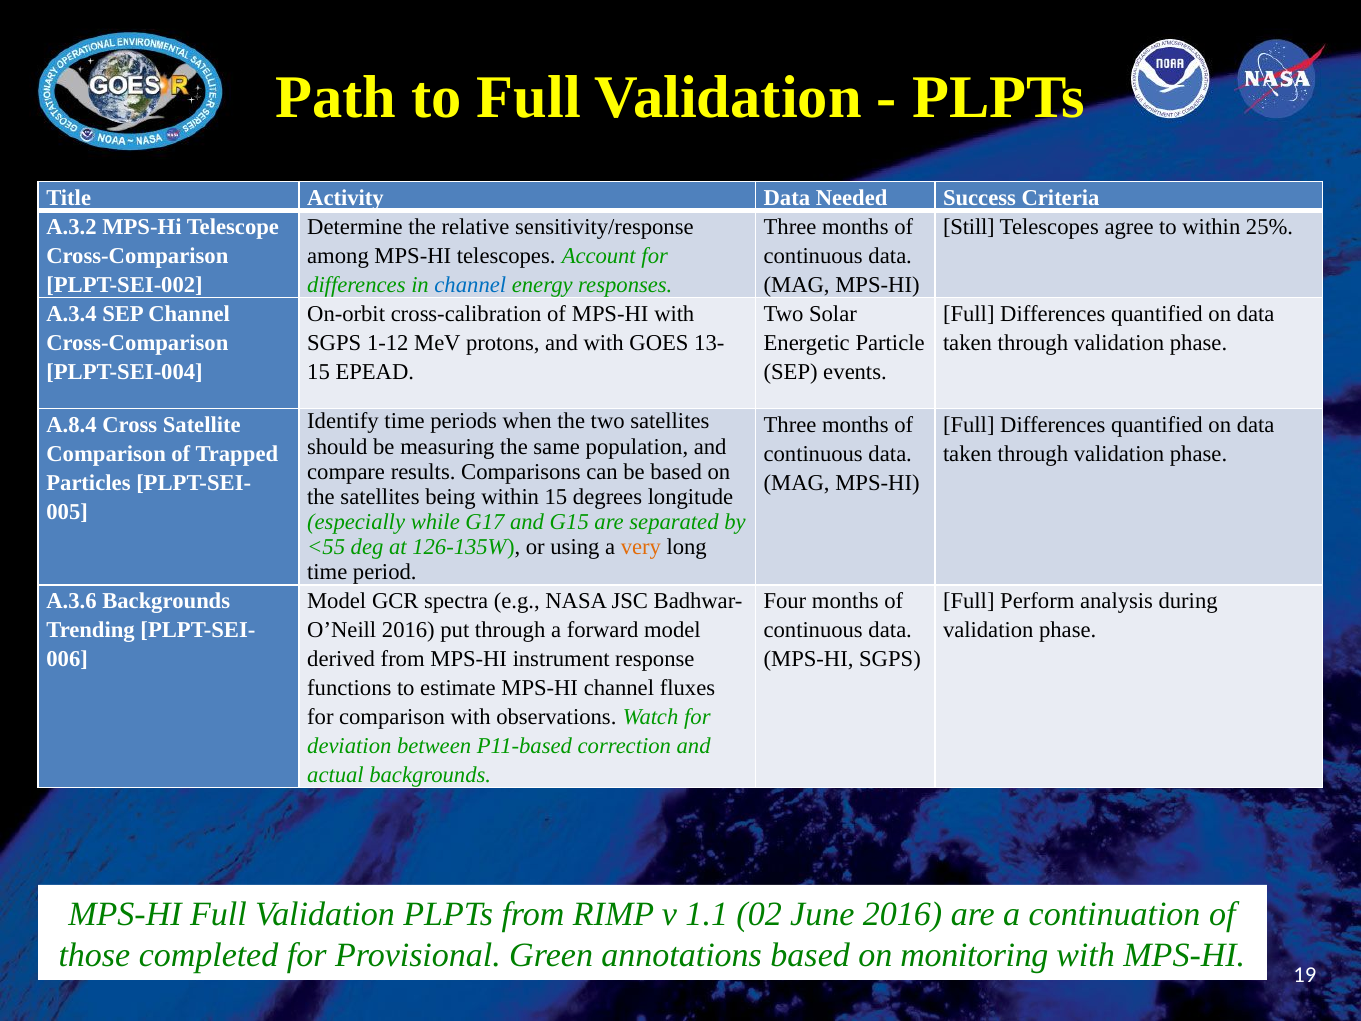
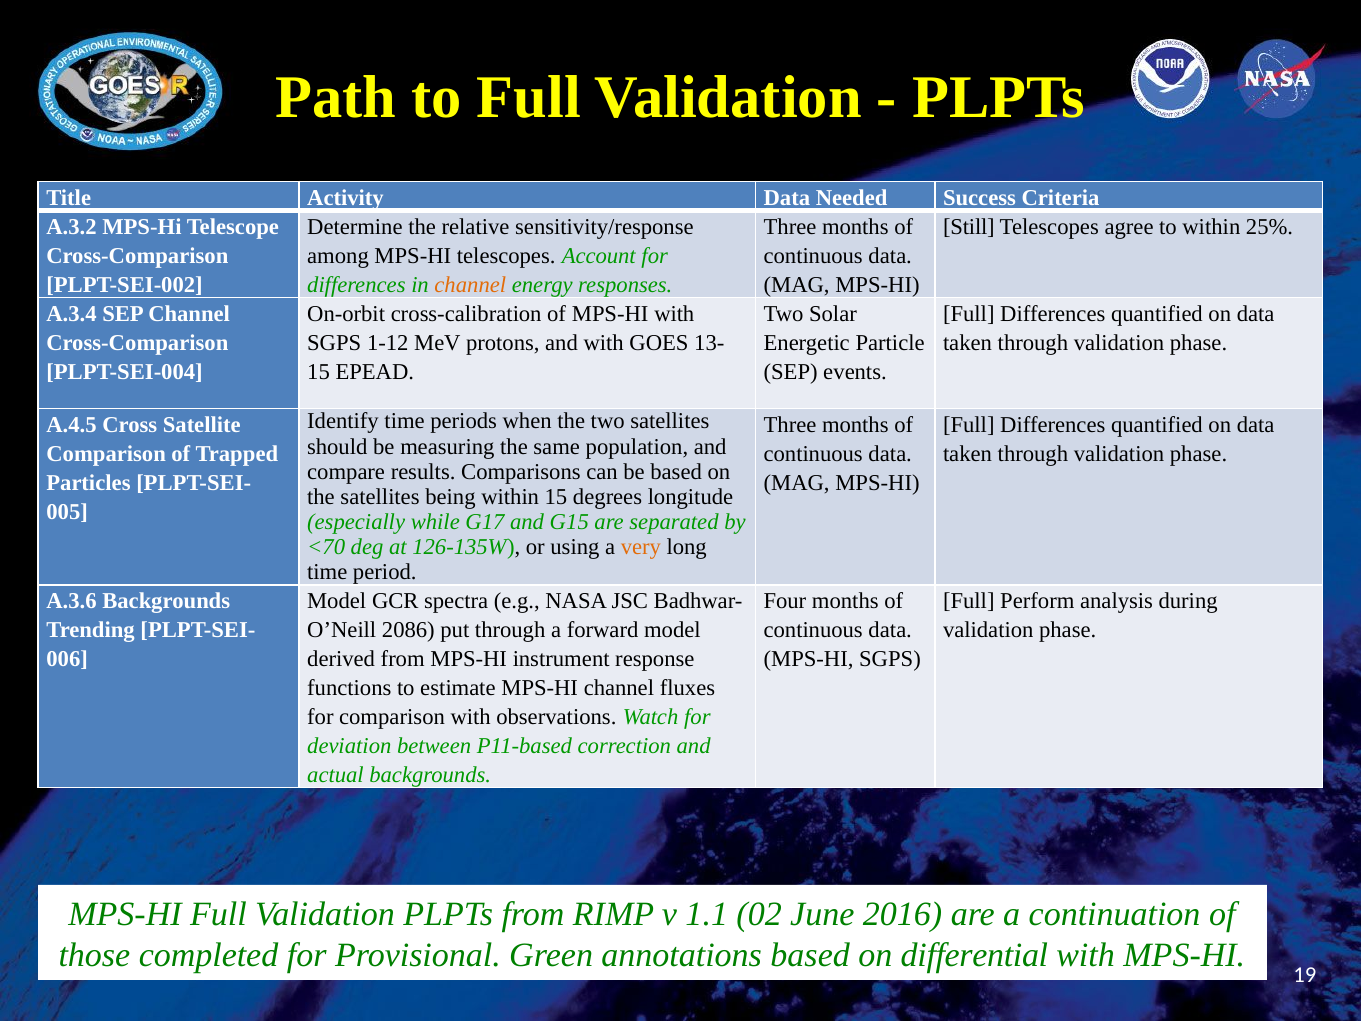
channel at (470, 285) colour: blue -> orange
A.8.4: A.8.4 -> A.4.5
<55: <55 -> <70
2016 at (408, 630): 2016 -> 2086
monitoring: monitoring -> differential
